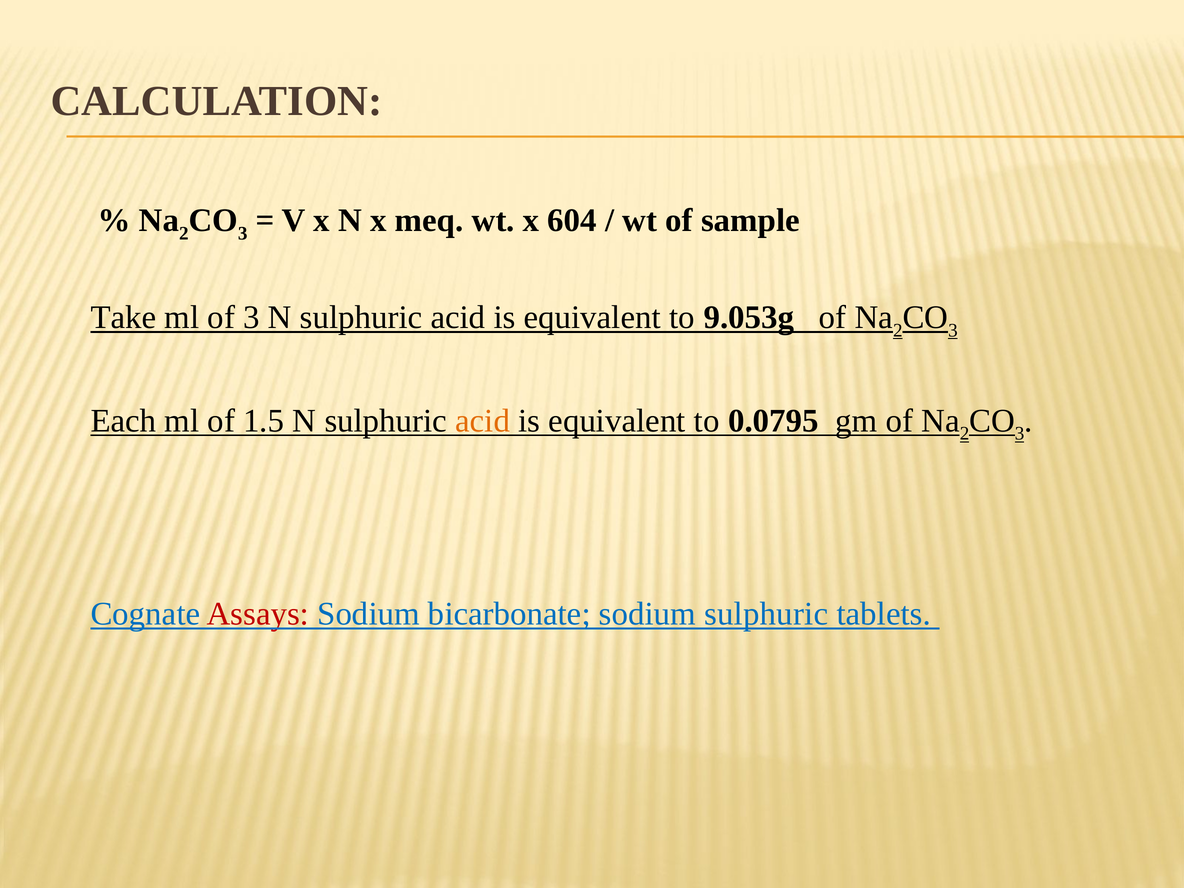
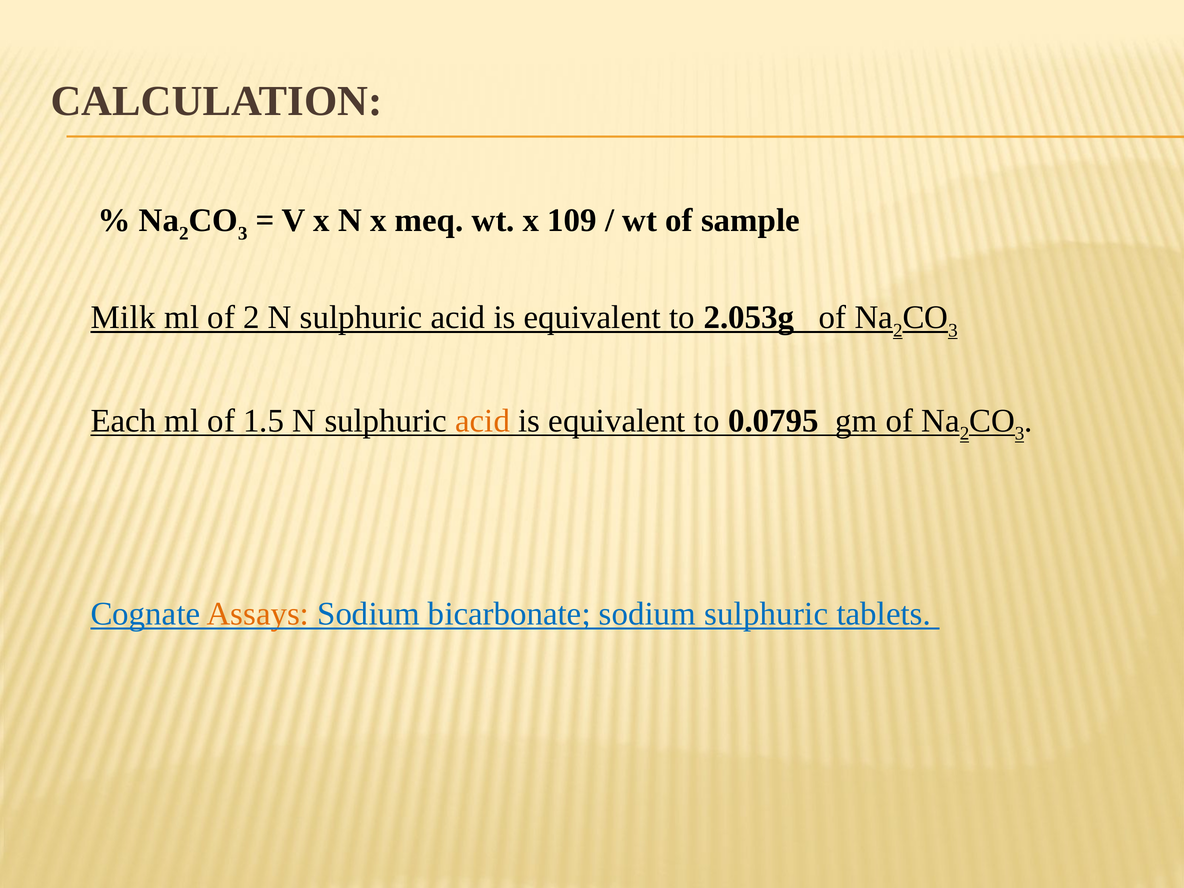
604: 604 -> 109
Take: Take -> Milk
of 3: 3 -> 2
9.053g: 9.053g -> 2.053g
Assays colour: red -> orange
